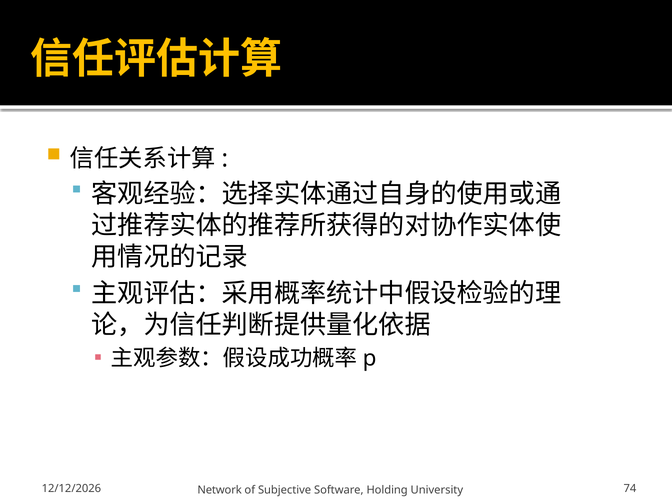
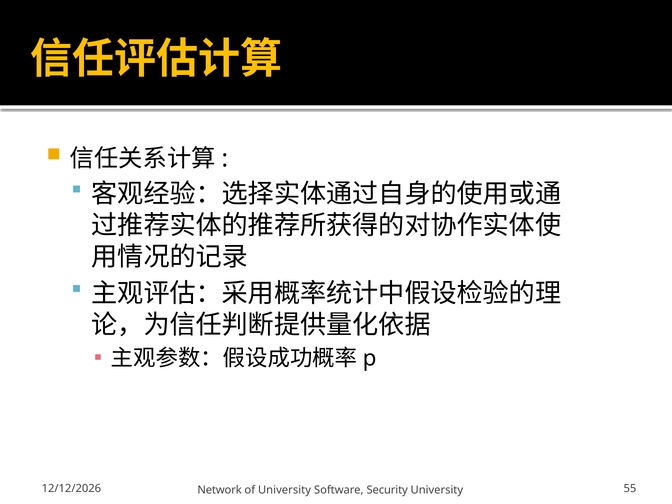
of Subjective: Subjective -> University
Holding: Holding -> Security
74: 74 -> 55
